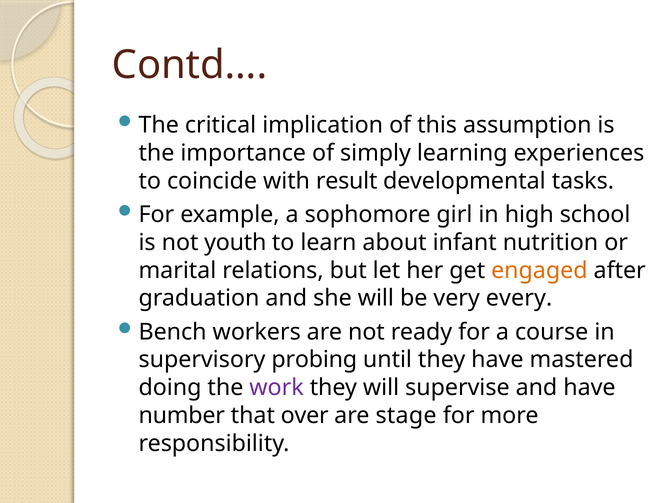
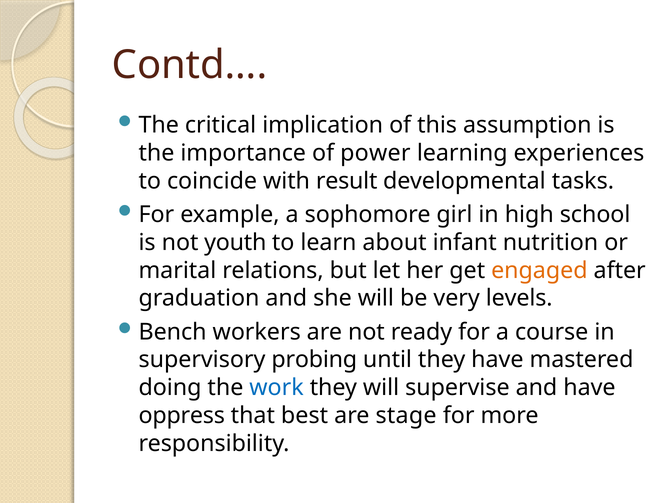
simply: simply -> power
every: every -> levels
work colour: purple -> blue
number: number -> oppress
over: over -> best
